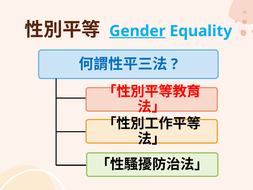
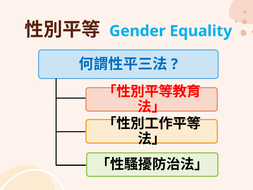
Gender underline: present -> none
